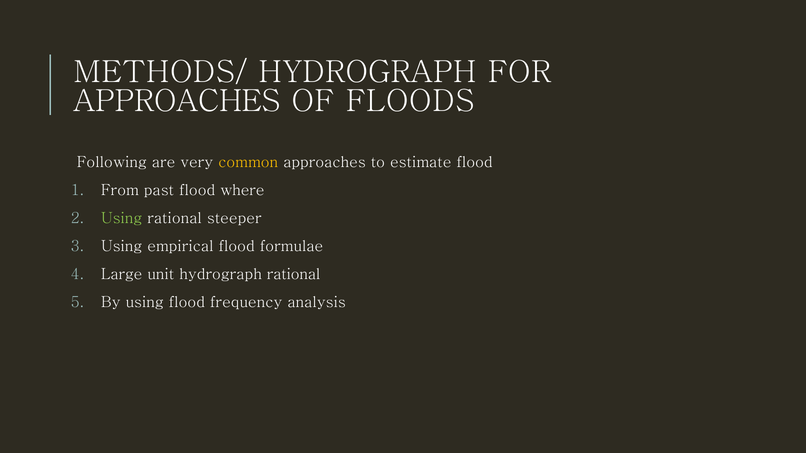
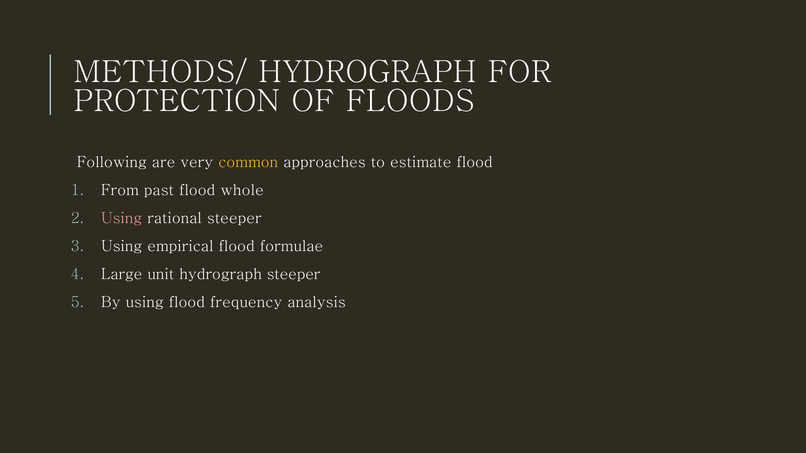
APPROACHES at (177, 101): APPROACHES -> PROTECTION
where: where -> whole
Using at (122, 218) colour: light green -> pink
hydrograph rational: rational -> steeper
